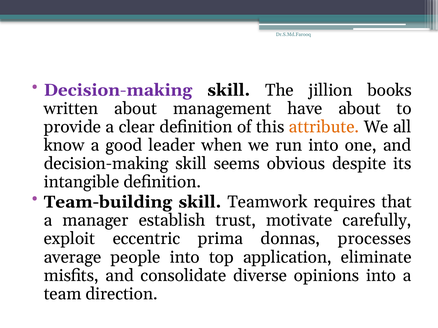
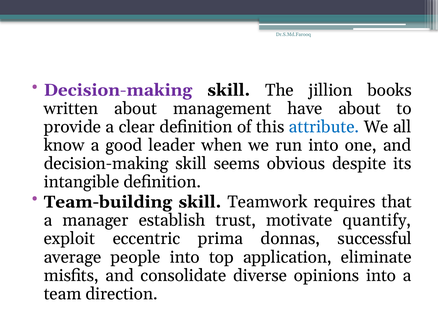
attribute colour: orange -> blue
carefully: carefully -> quantify
processes: processes -> successful
